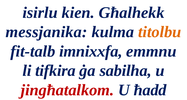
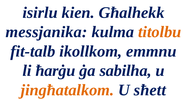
imnixxfa: imnixxfa -> ikollkom
tifkira: tifkira -> ħarġu
jingħatalkom colour: red -> orange
ħadd: ħadd -> sħett
